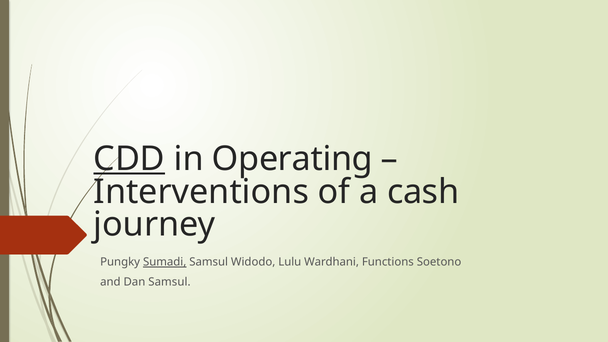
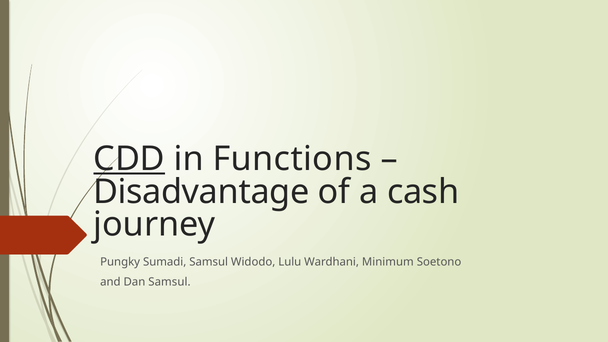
Operating: Operating -> Functions
Interventions: Interventions -> Disadvantage
Sumadi underline: present -> none
Functions: Functions -> Minimum
